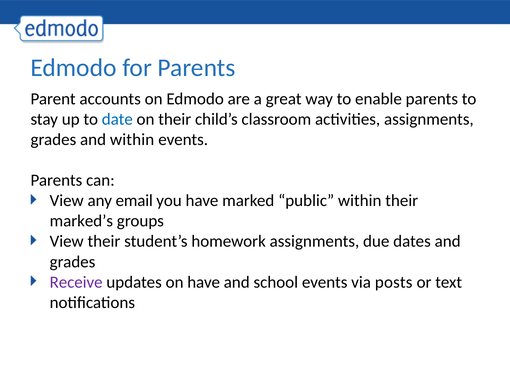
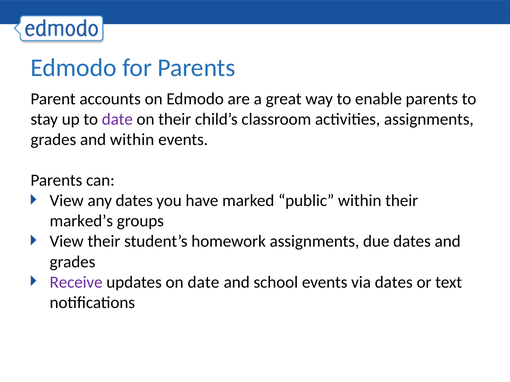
date at (117, 119) colour: blue -> purple
any email: email -> dates
on have: have -> date
via posts: posts -> dates
